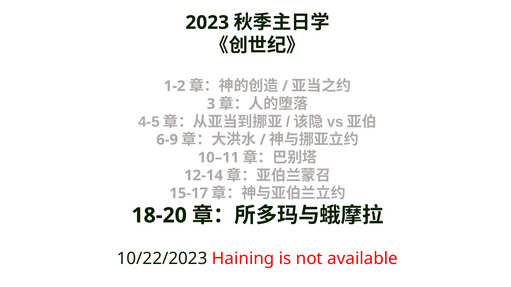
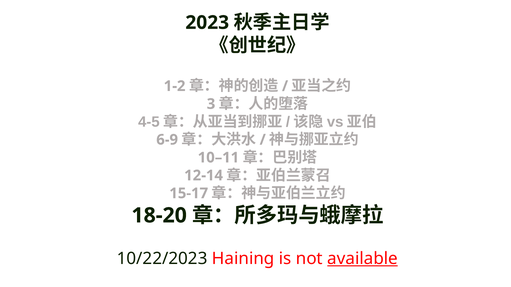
available underline: none -> present
